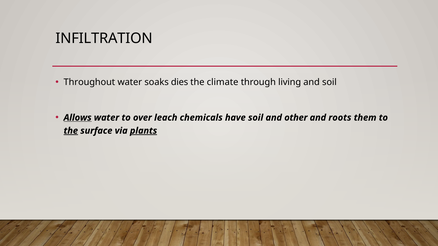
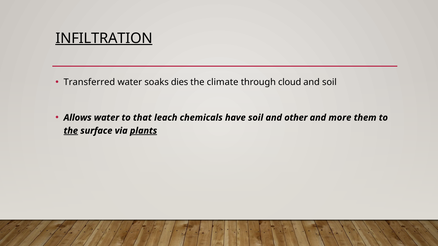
INFILTRATION underline: none -> present
Throughout: Throughout -> Transferred
living: living -> cloud
Allows underline: present -> none
over: over -> that
roots: roots -> more
